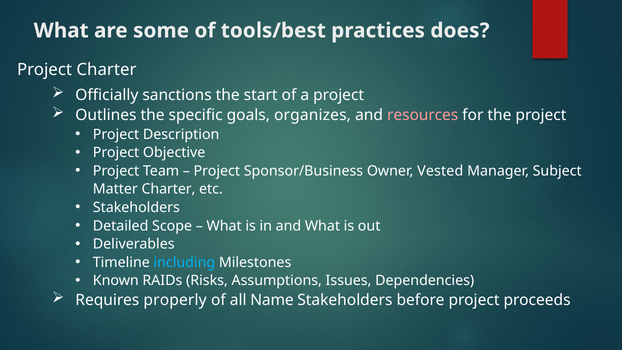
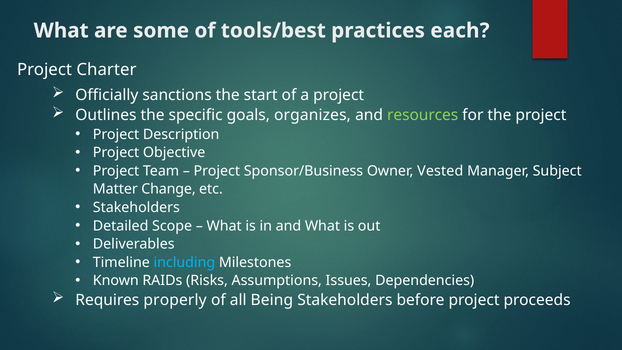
does: does -> each
resources colour: pink -> light green
Matter Charter: Charter -> Change
Name: Name -> Being
